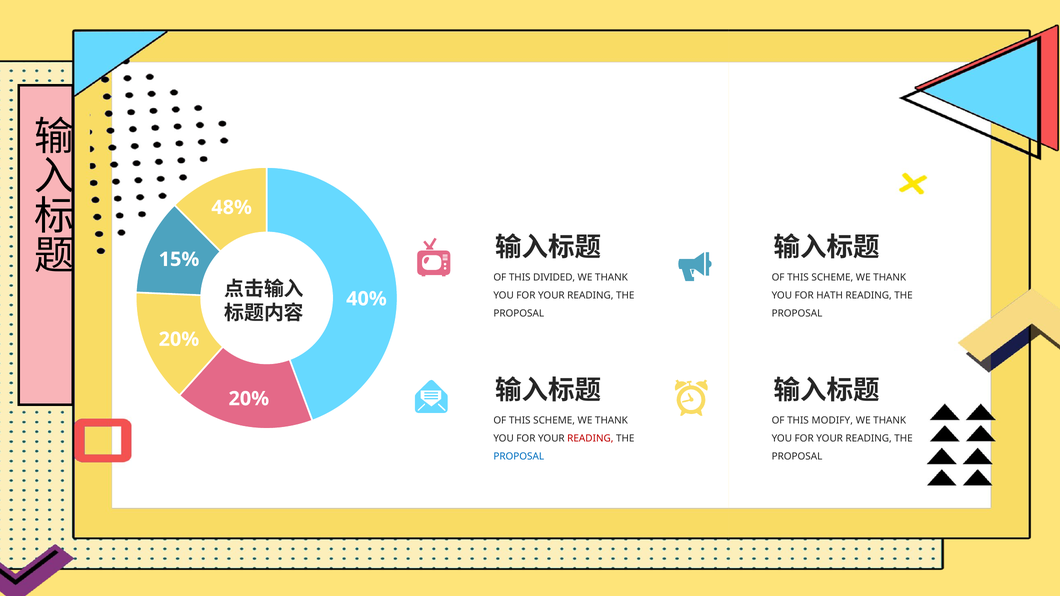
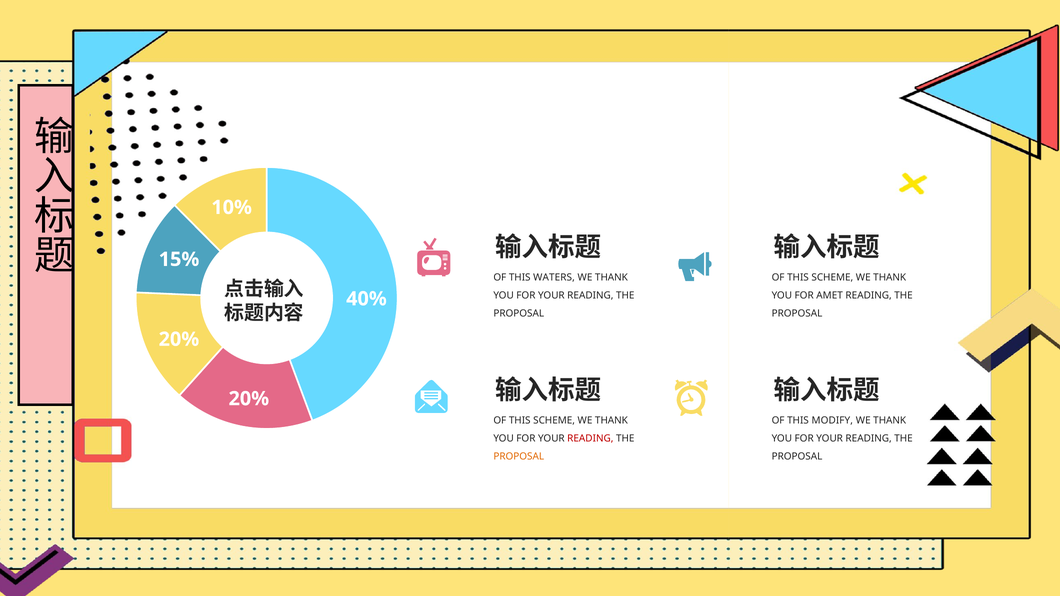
48%: 48% -> 10%
DIVIDED: DIVIDED -> WATERS
HATH: HATH -> AMET
PROPOSAL at (519, 457) colour: blue -> orange
